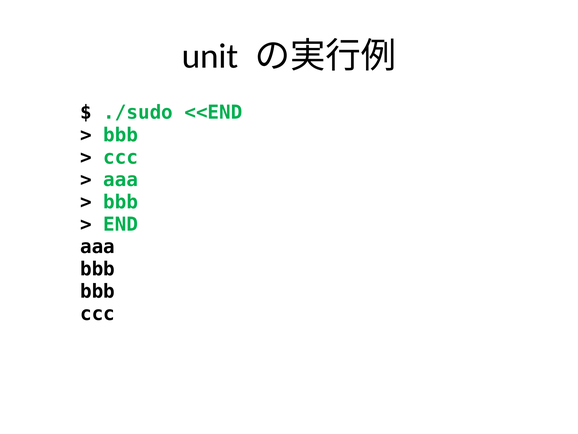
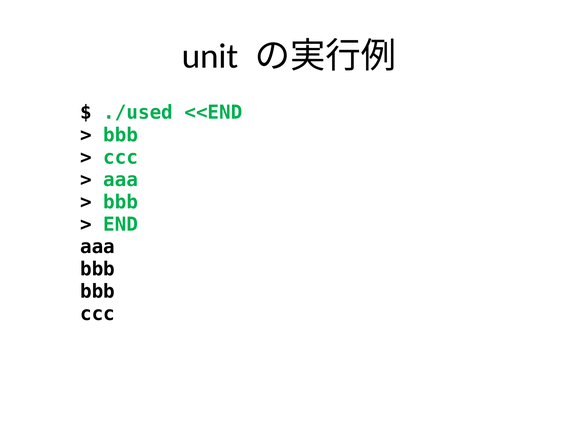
./sudo: ./sudo -> ./used
